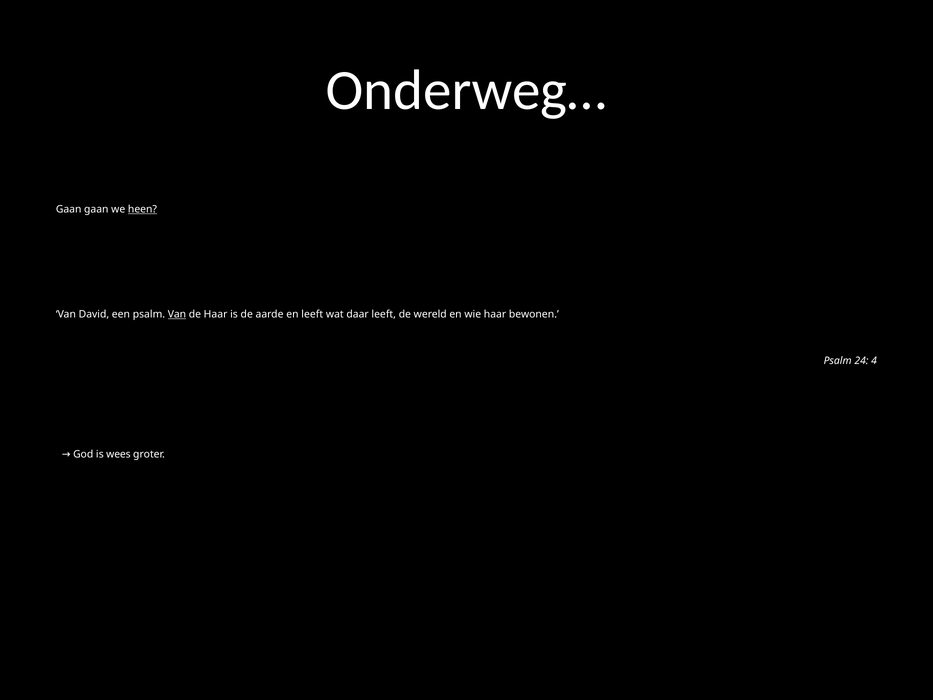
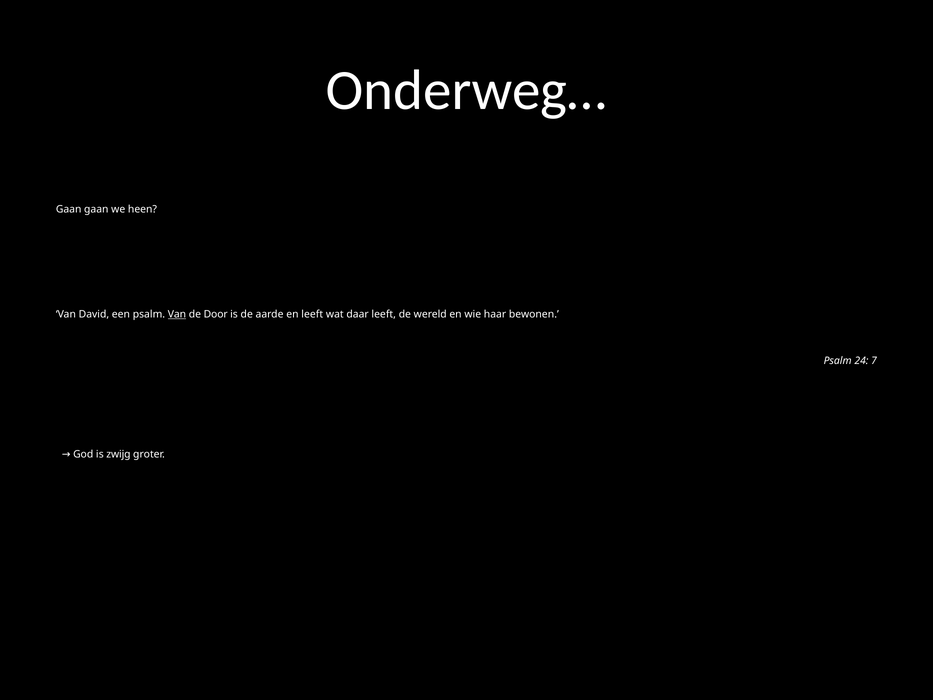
heen underline: present -> none
de Haar: Haar -> Door
4: 4 -> 7
wees: wees -> zwijg
